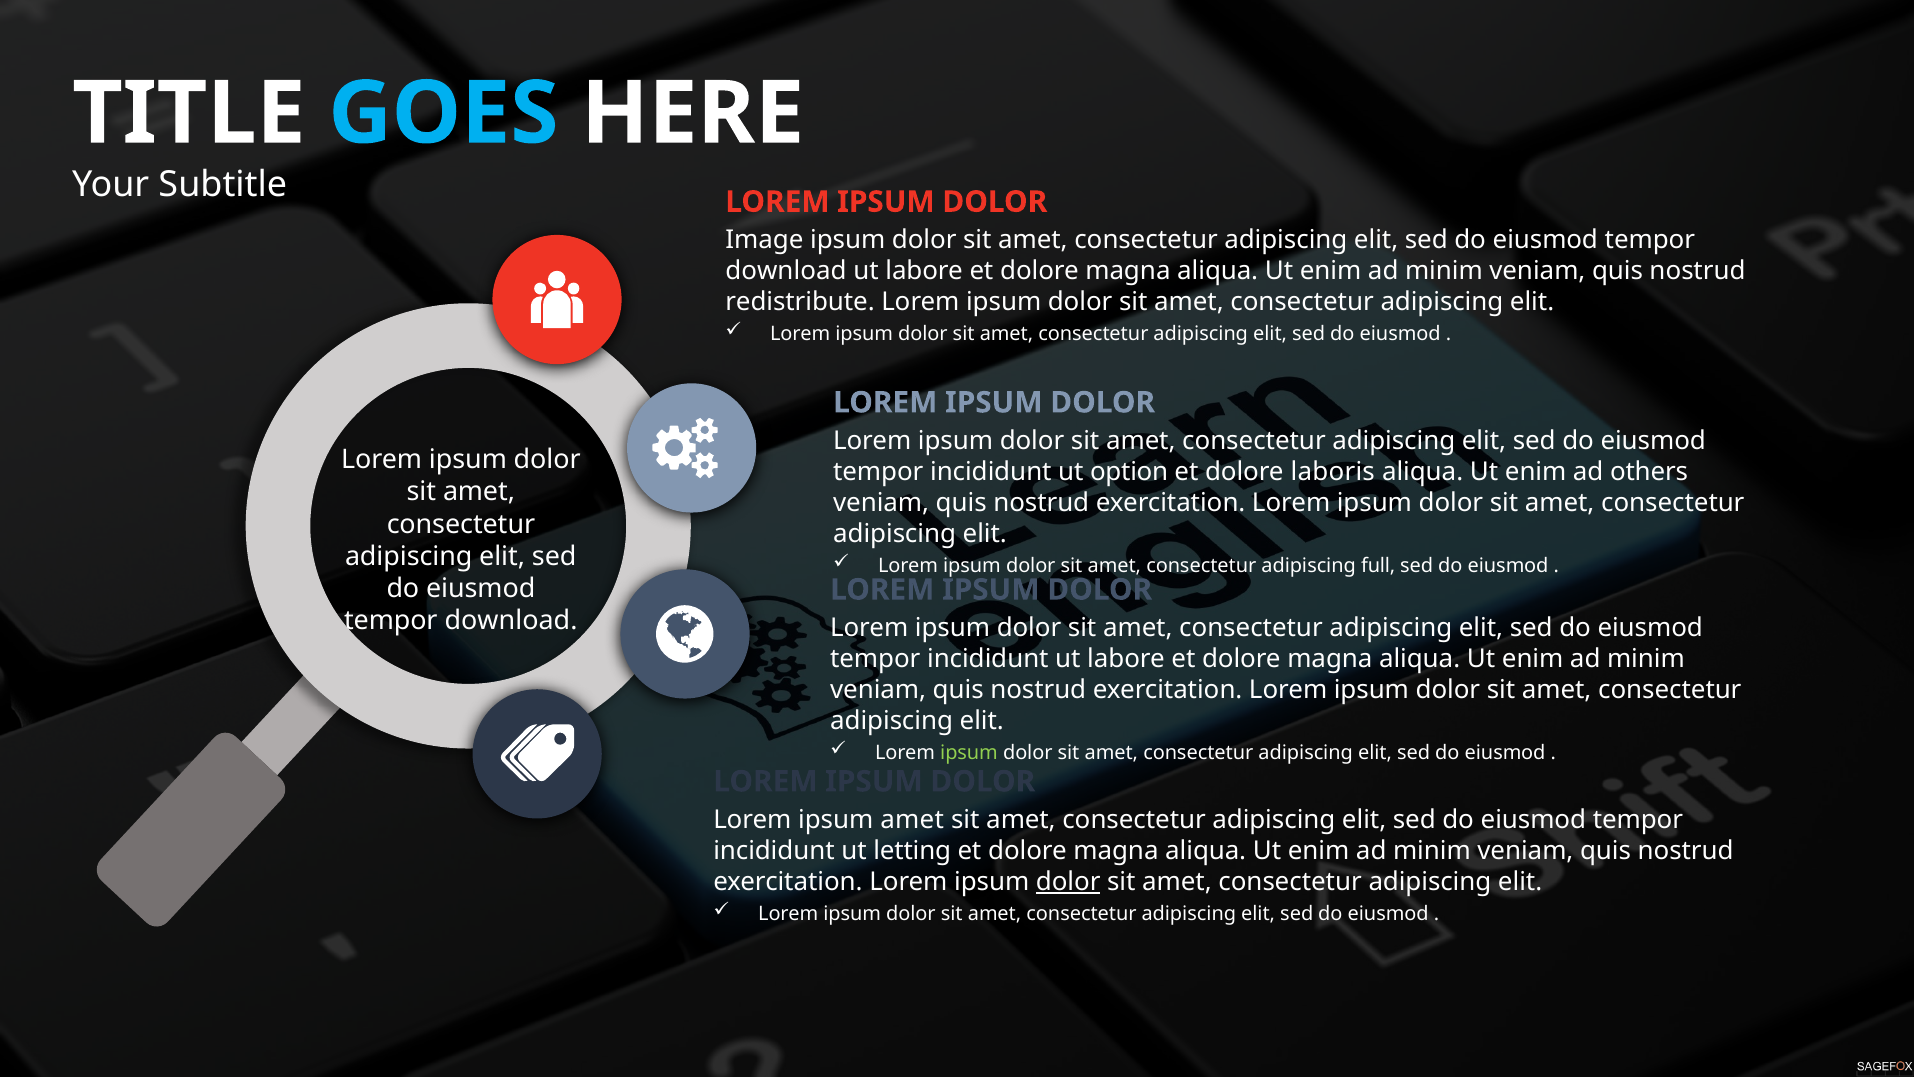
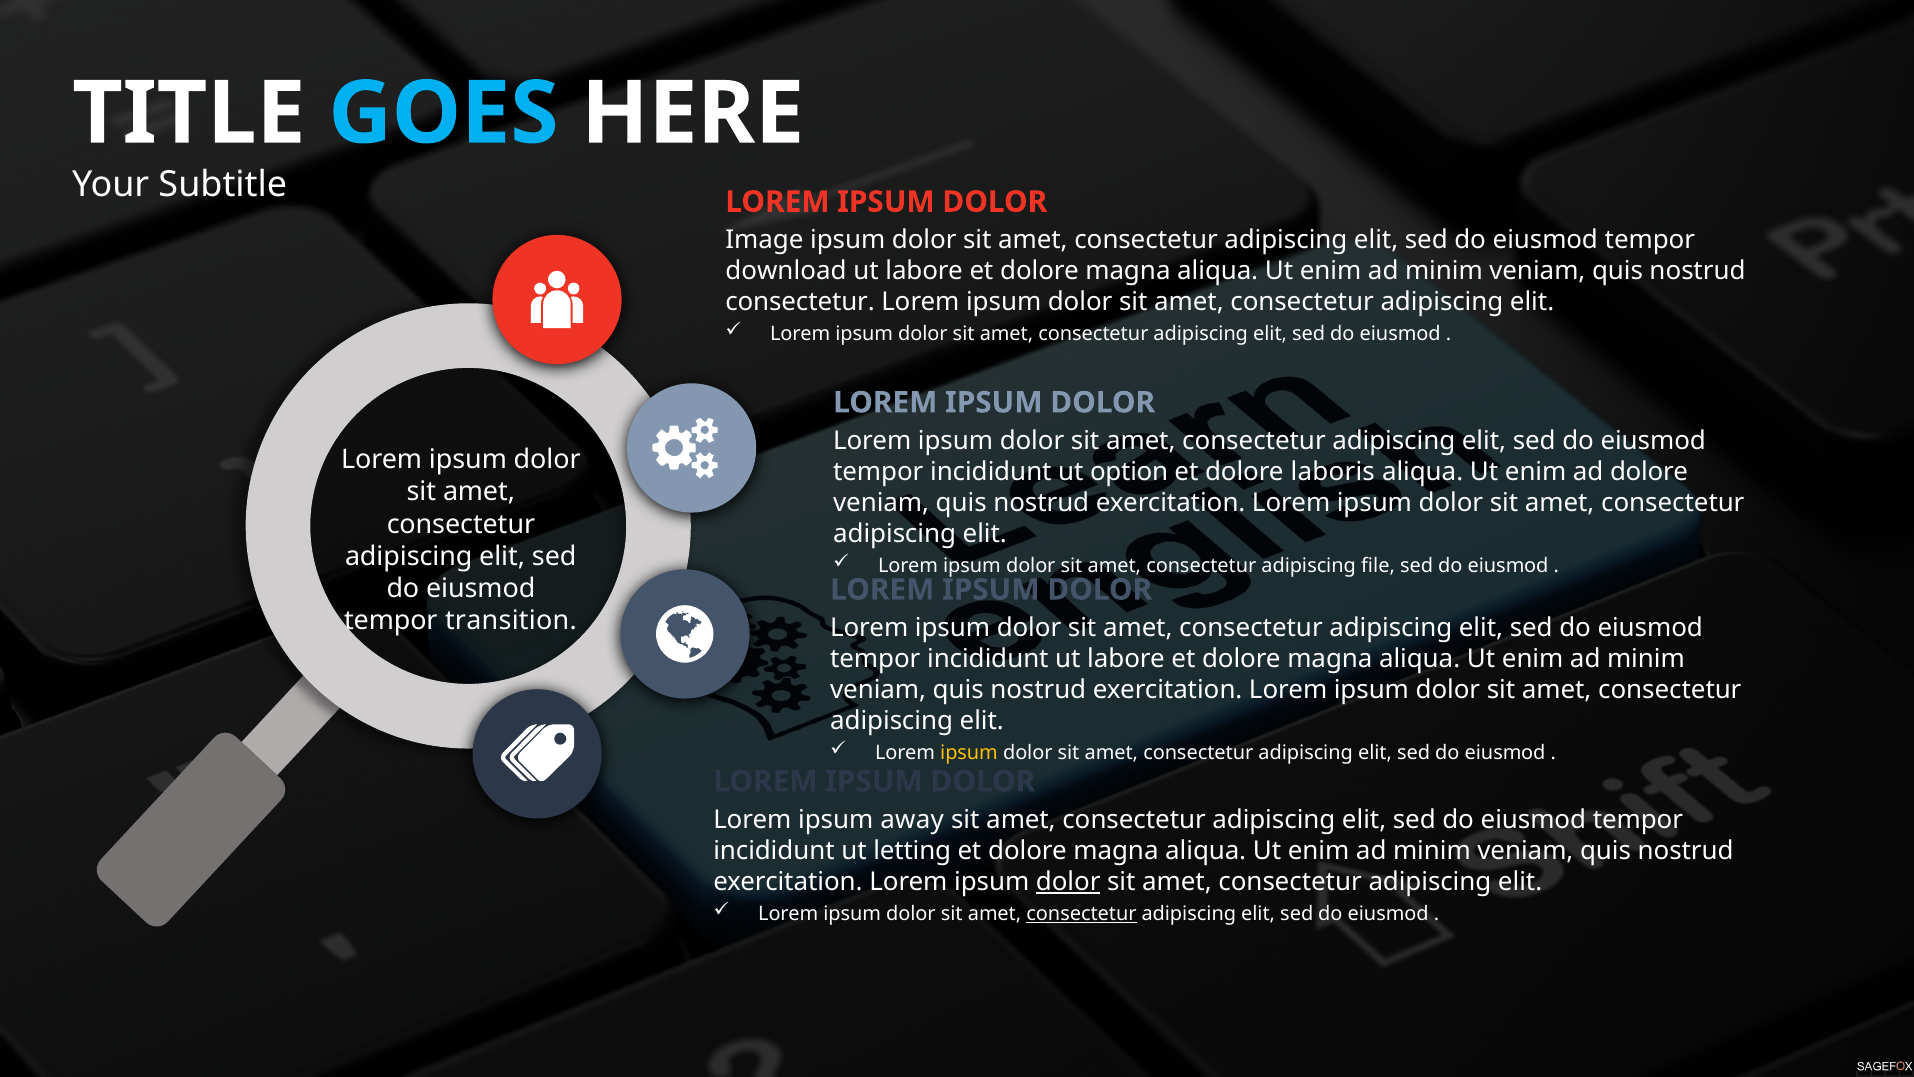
redistribute at (800, 302): redistribute -> consectetur
ad others: others -> dolore
full: full -> file
download at (511, 621): download -> transition
ipsum at (969, 753) colour: light green -> yellow
ipsum amet: amet -> away
consectetur at (1082, 914) underline: none -> present
